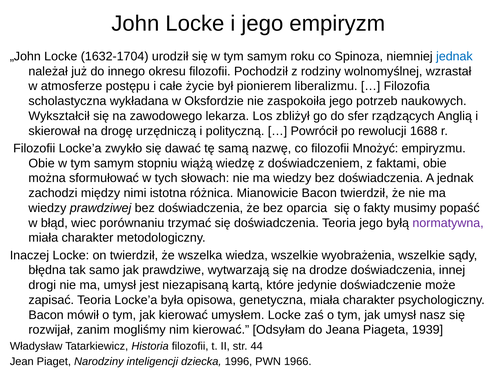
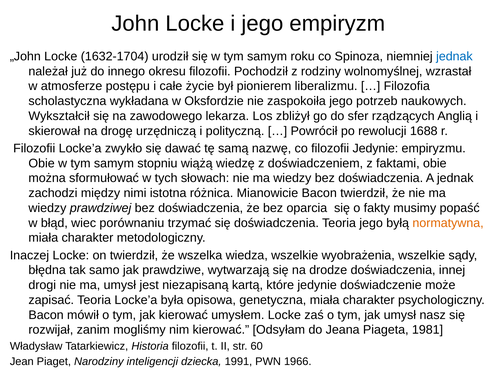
filozofii Mnożyć: Mnożyć -> Jedynie
normatywna colour: purple -> orange
1939: 1939 -> 1981
44: 44 -> 60
1996: 1996 -> 1991
